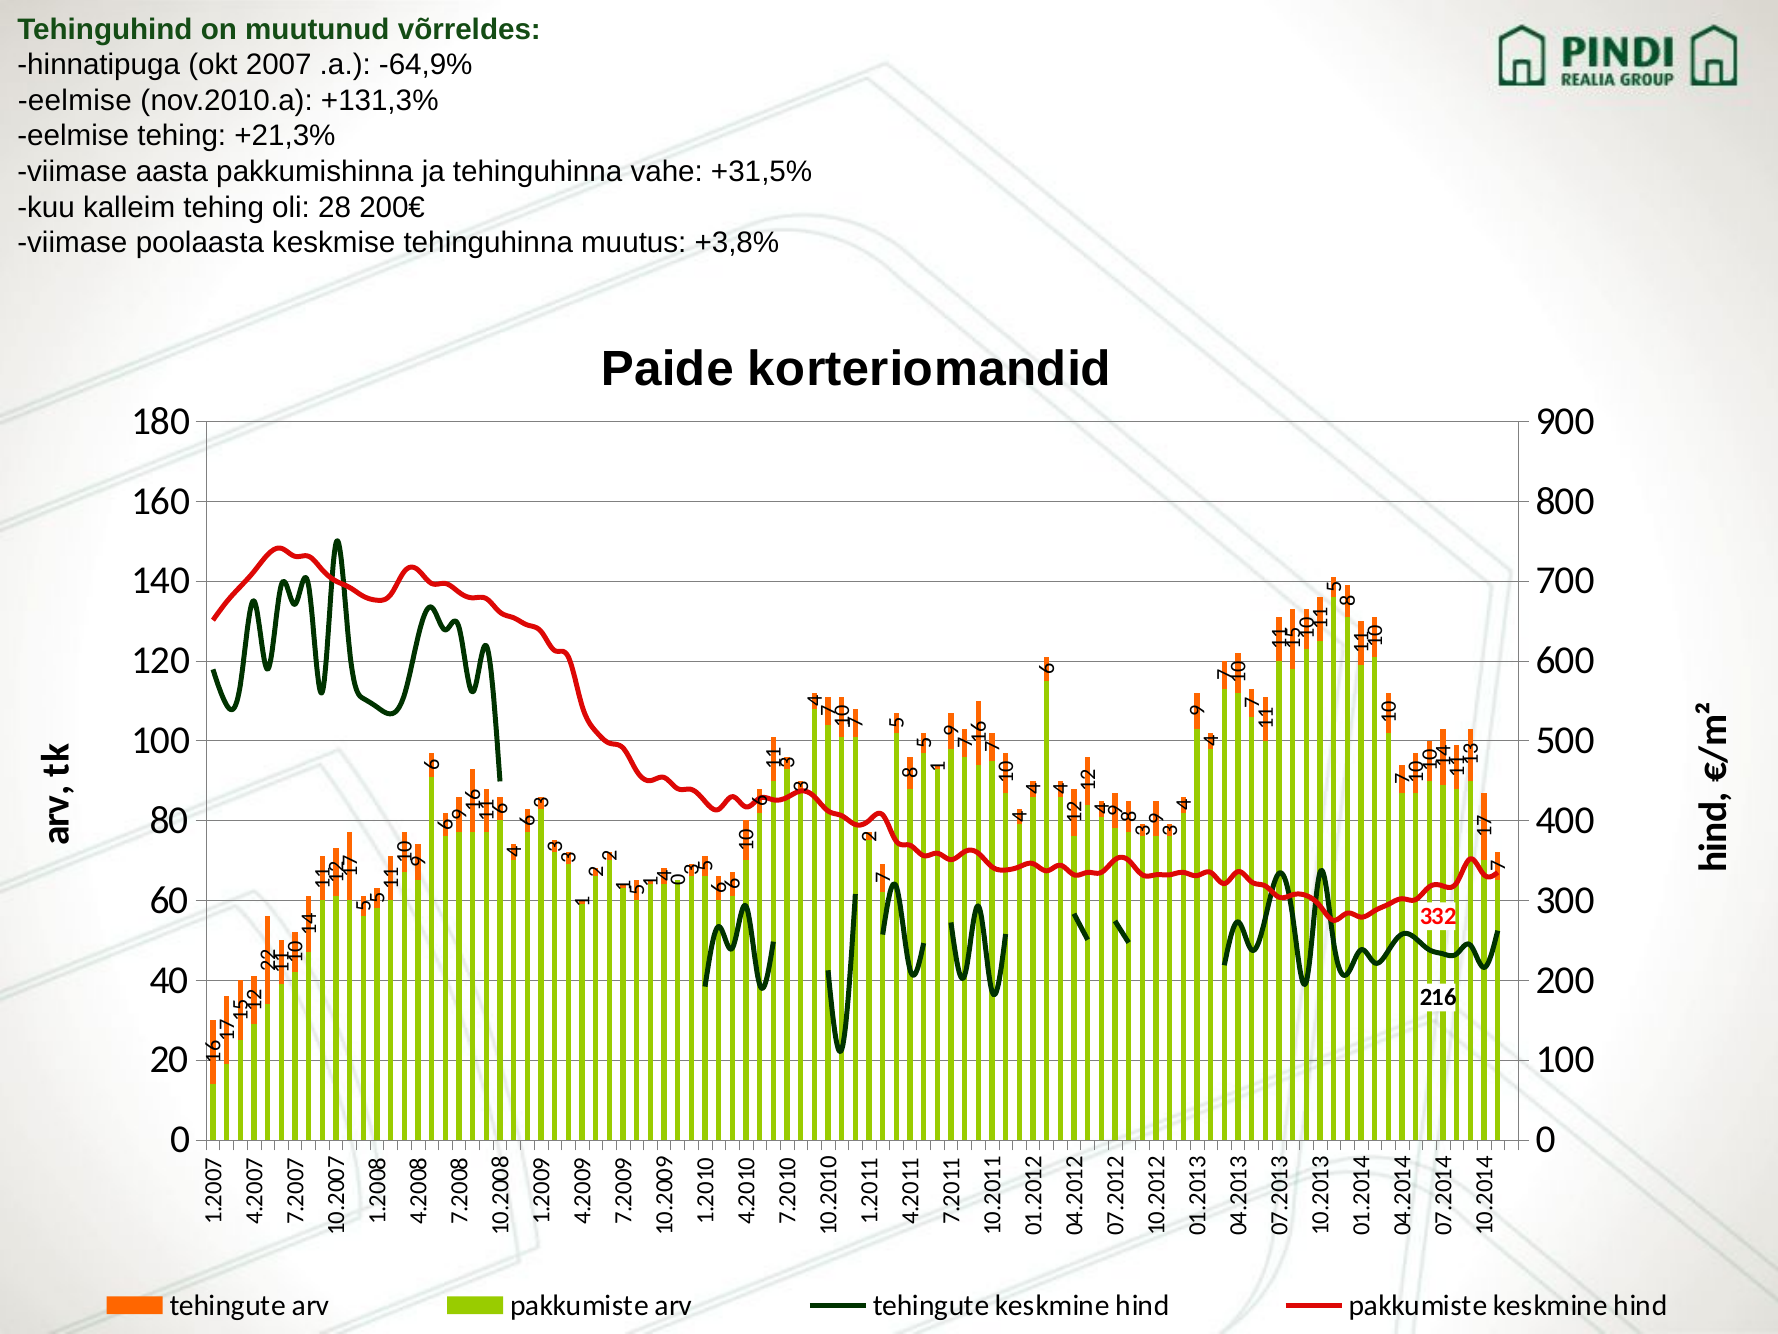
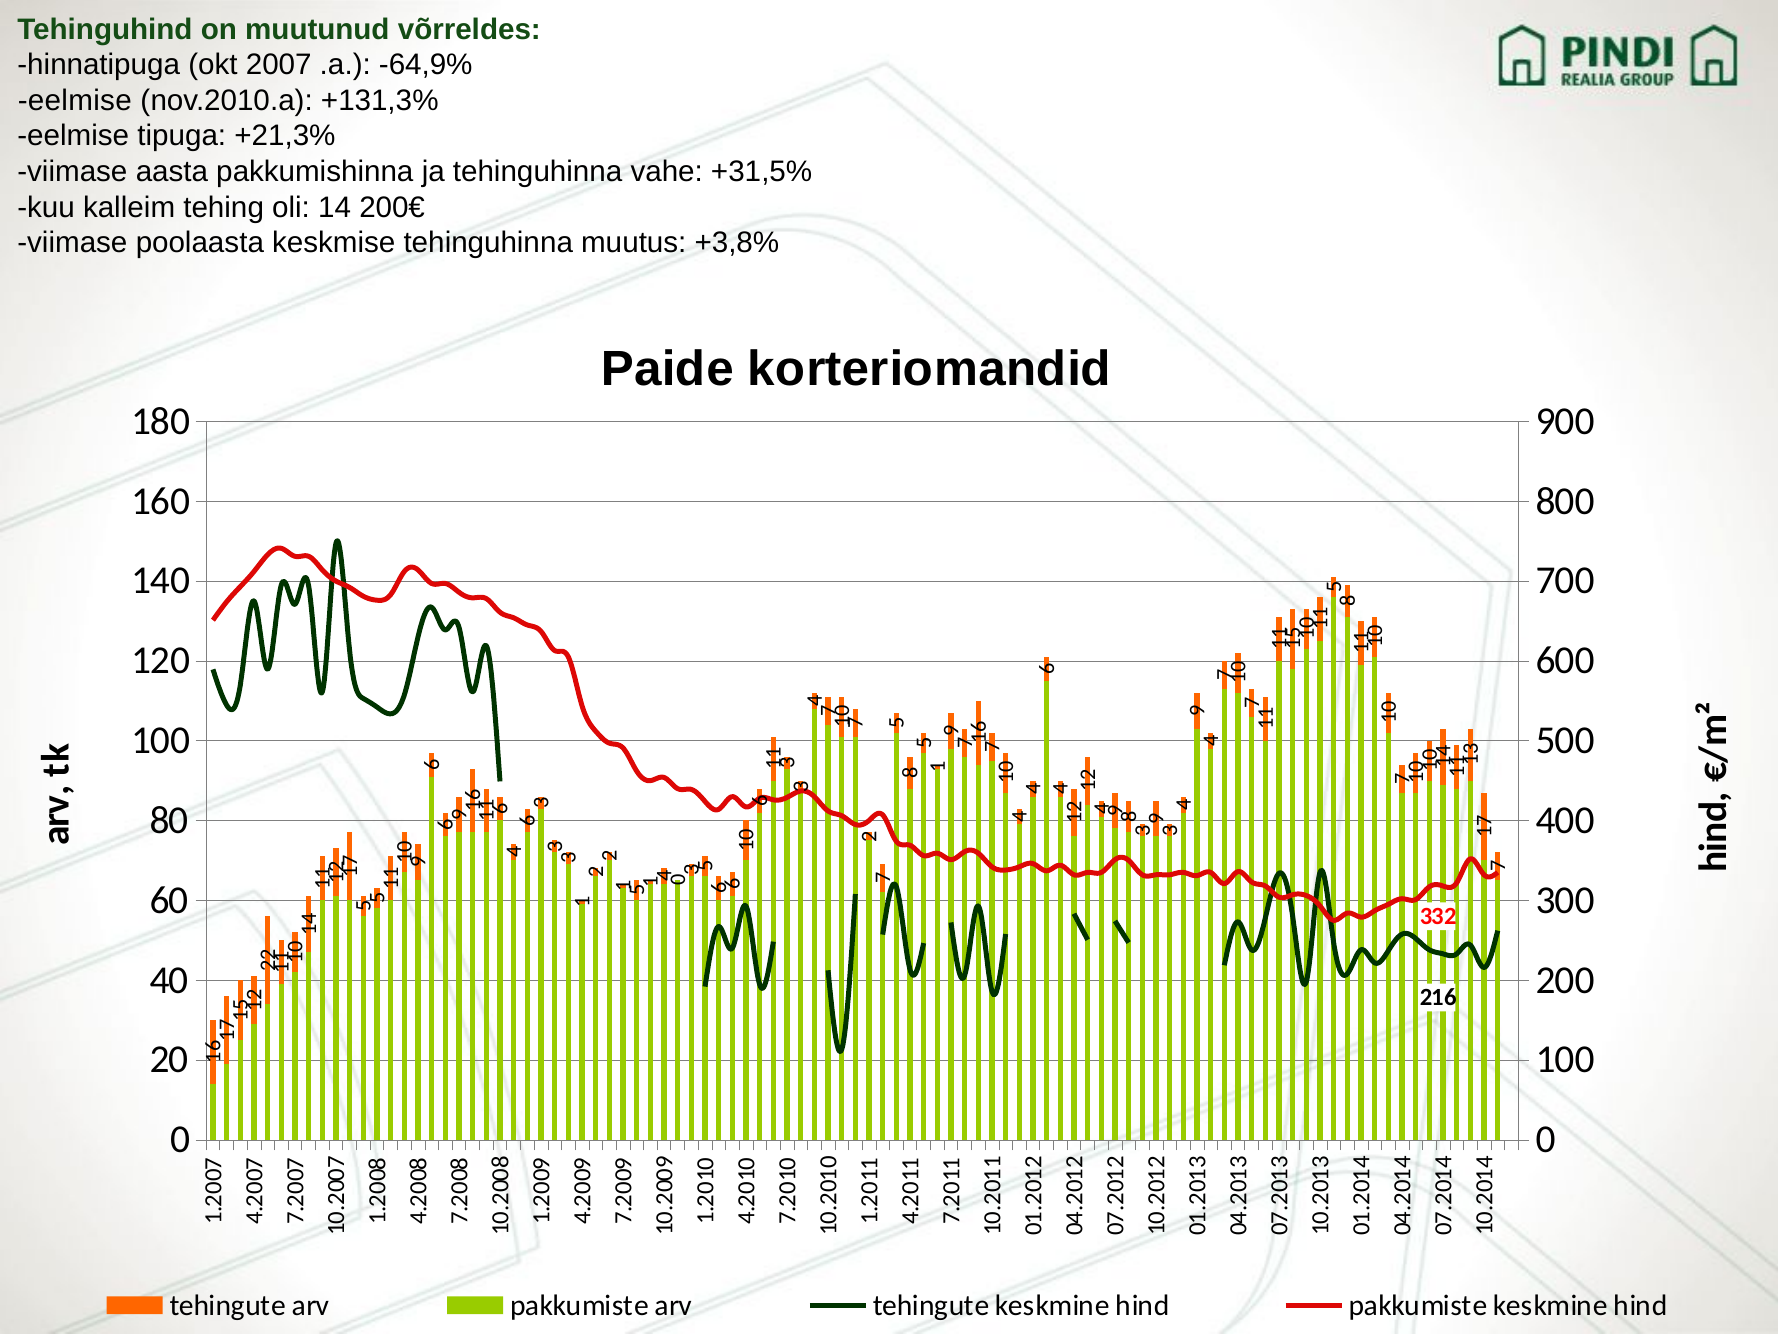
eelmise tehing: tehing -> tipuga
28: 28 -> 14
